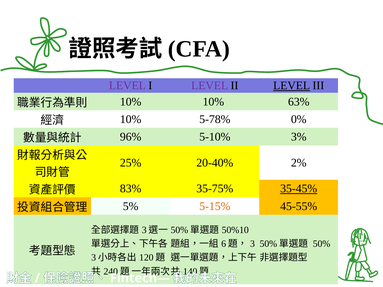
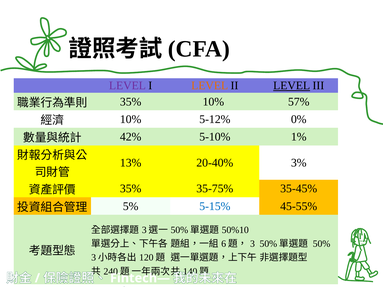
LEVEL at (210, 86) colour: purple -> orange
10% at (131, 102): 10% -> 35%
63%: 63% -> 57%
5-78%: 5-78% -> 5-12%
96%: 96% -> 42%
3%: 3% -> 1%
25%: 25% -> 13%
2%: 2% -> 3%
83% at (131, 189): 83% -> 35%
35-45% underline: present -> none
5-15% colour: orange -> blue
